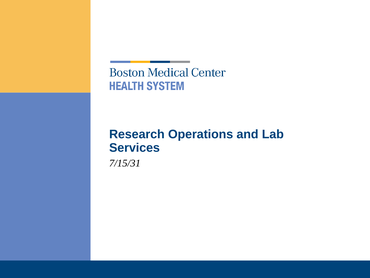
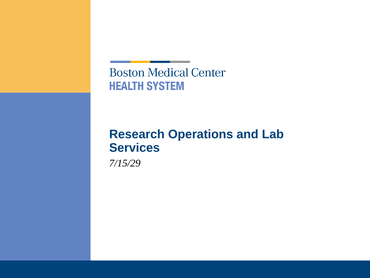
7/15/31: 7/15/31 -> 7/15/29
